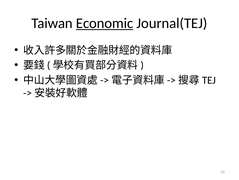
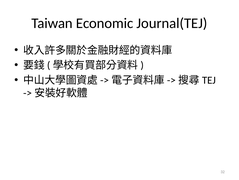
Economic underline: present -> none
